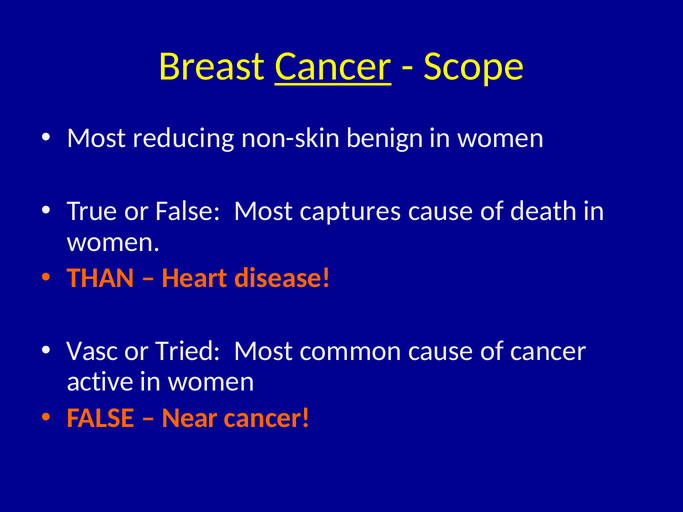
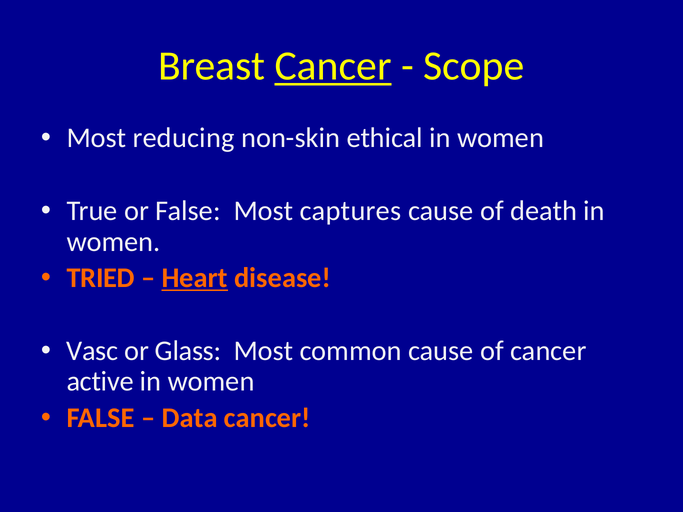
benign: benign -> ethical
THAN: THAN -> TRIED
Heart underline: none -> present
Tried: Tried -> Glass
Near: Near -> Data
